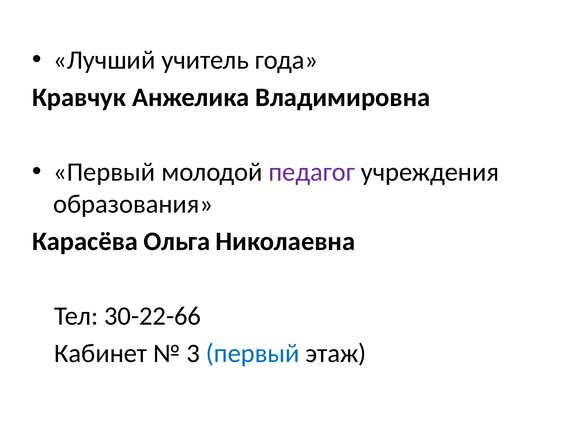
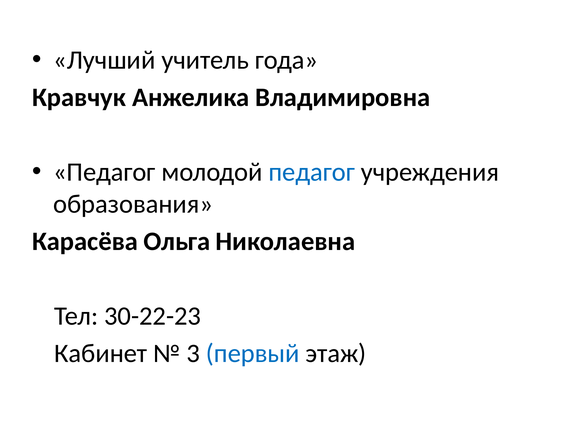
Первый at (104, 172): Первый -> Педагог
педагог at (312, 172) colour: purple -> blue
30-22-66: 30-22-66 -> 30-22-23
